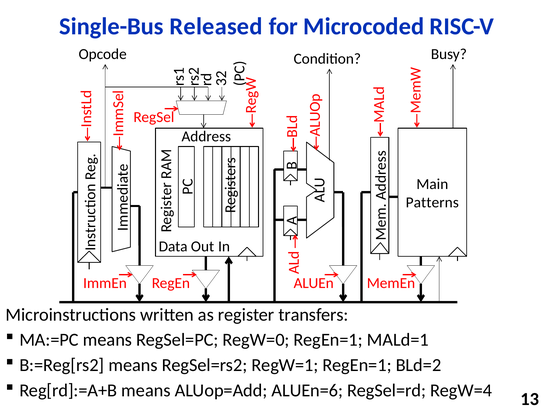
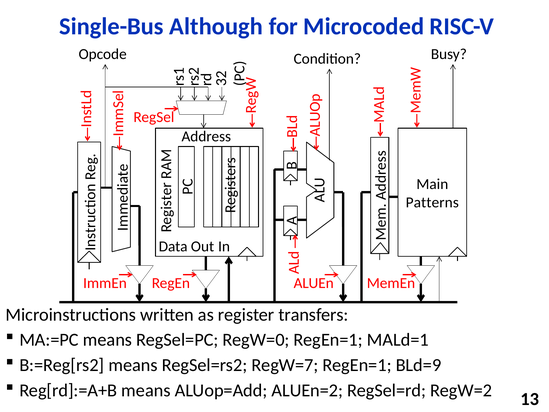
Released: Released -> Although
RegW=1: RegW=1 -> RegW=7
BLd=2: BLd=2 -> BLd=9
ALUEn=6: ALUEn=6 -> ALUEn=2
RegW=4: RegW=4 -> RegW=2
